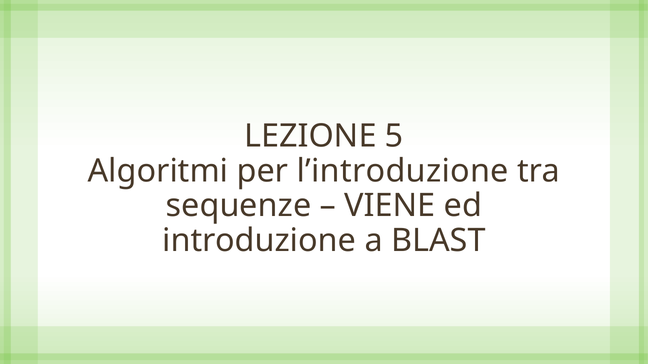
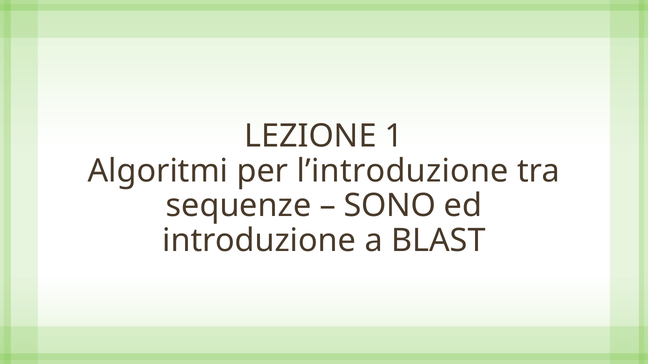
5: 5 -> 1
VIENE: VIENE -> SONO
